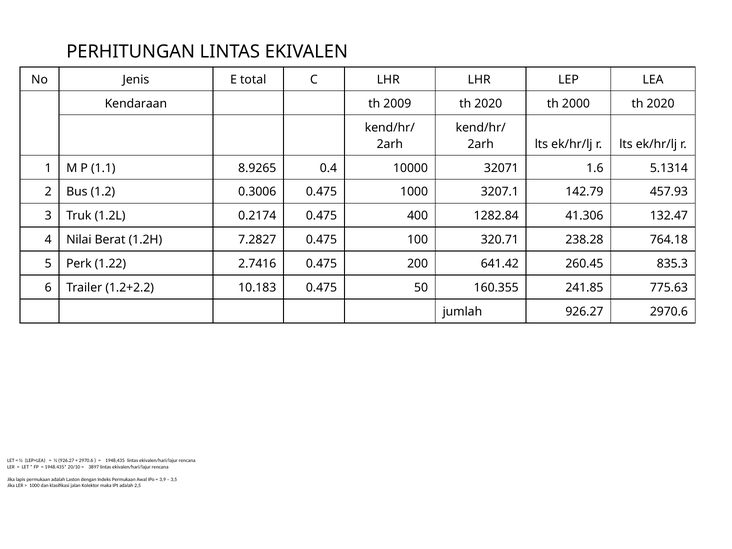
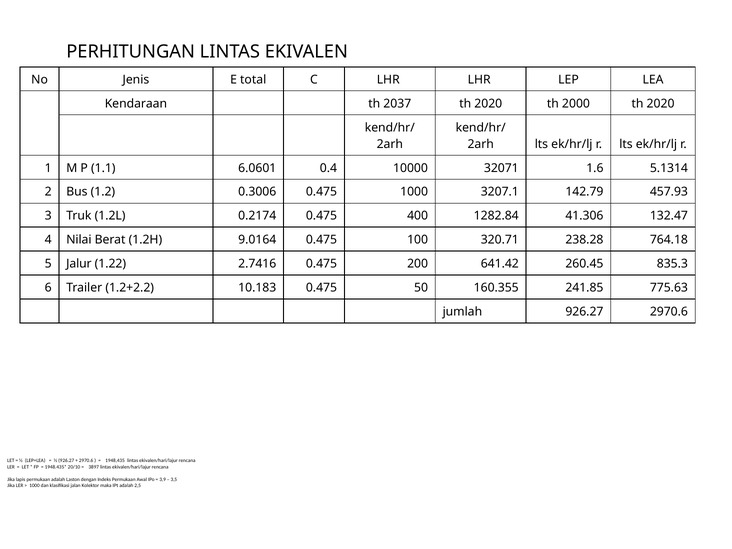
2009: 2009 -> 2037
8.9265: 8.9265 -> 6.0601
7.2827: 7.2827 -> 9.0164
Perk: Perk -> Jalur
